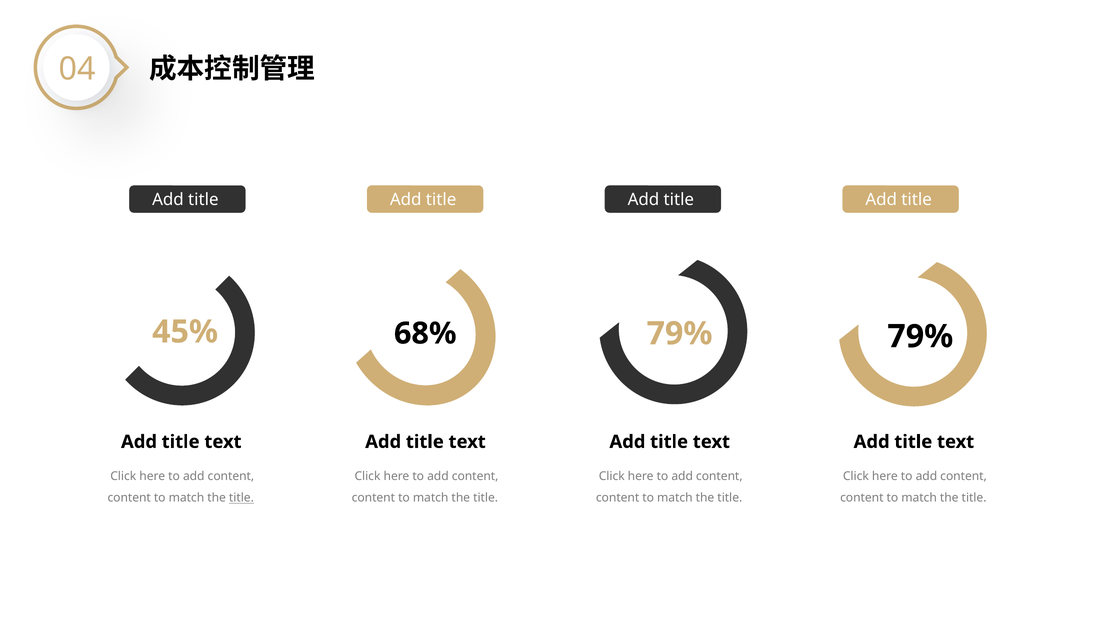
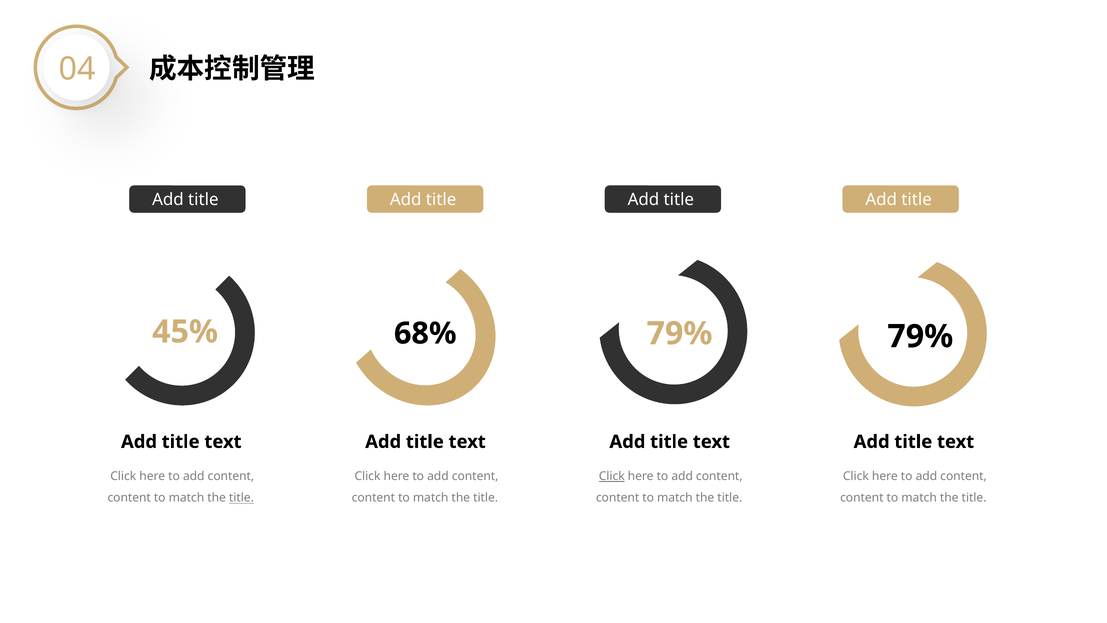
Click at (612, 476) underline: none -> present
